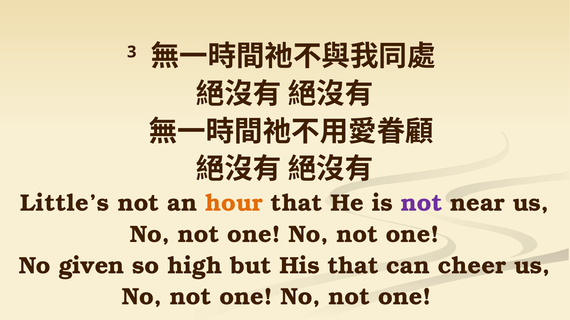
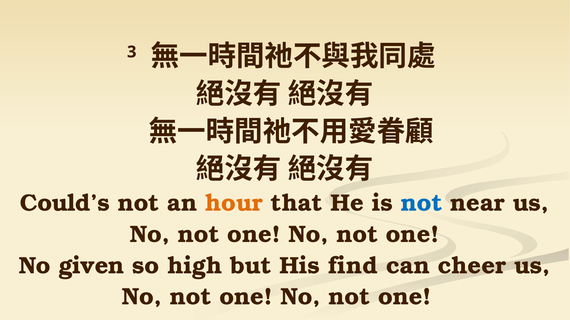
Little’s: Little’s -> Could’s
not at (422, 203) colour: purple -> blue
His that: that -> find
